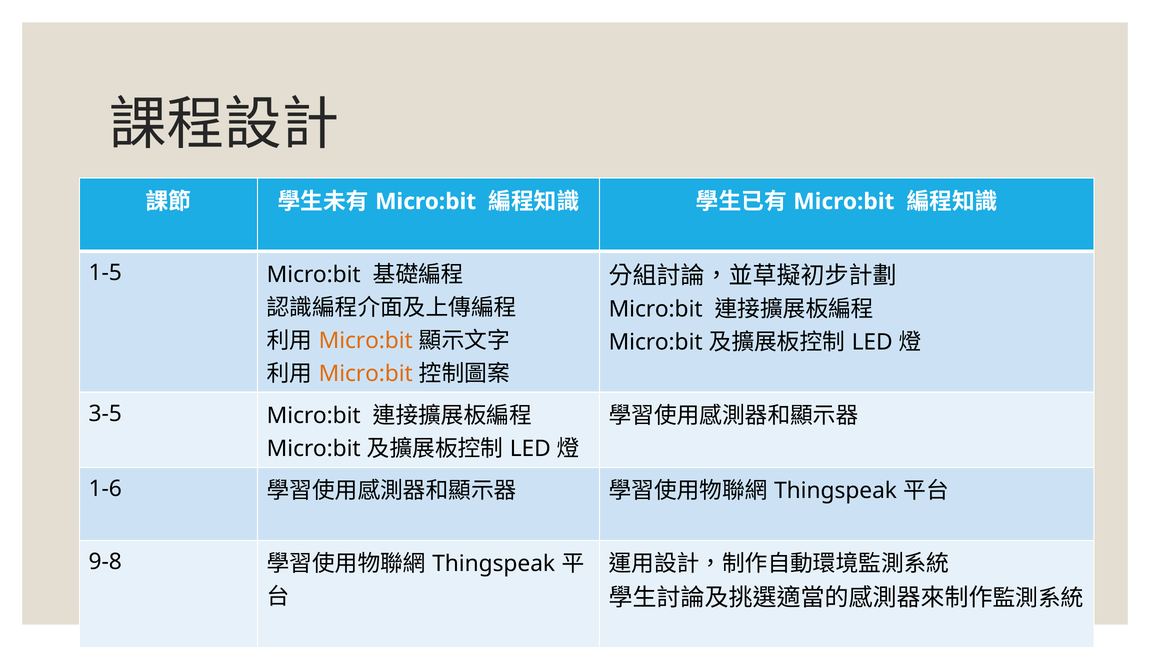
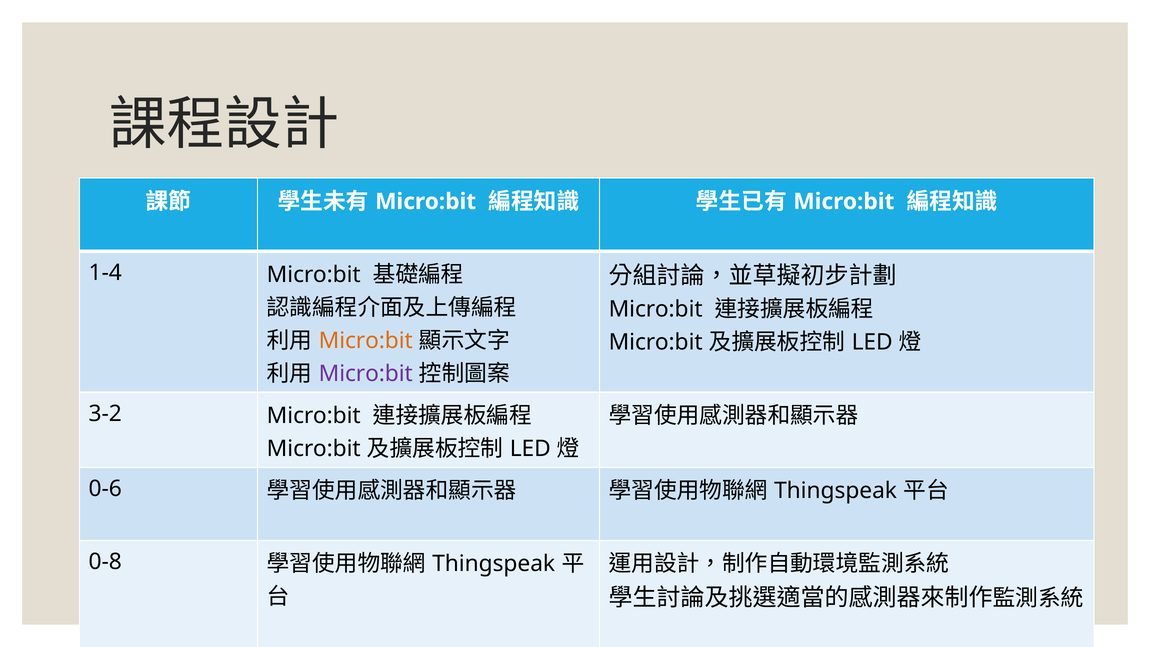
1-5: 1-5 -> 1-4
Micro:bit at (366, 373) colour: orange -> purple
3-5: 3-5 -> 3-2
1-6: 1-6 -> 0-6
9-8: 9-8 -> 0-8
